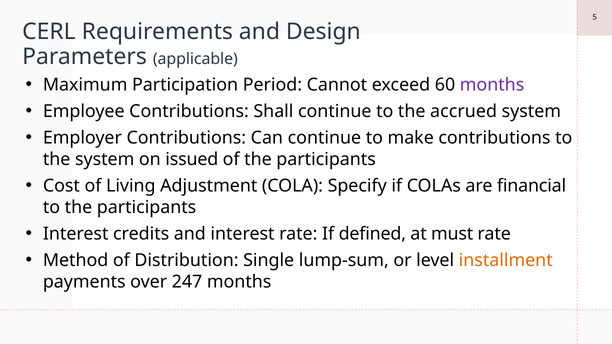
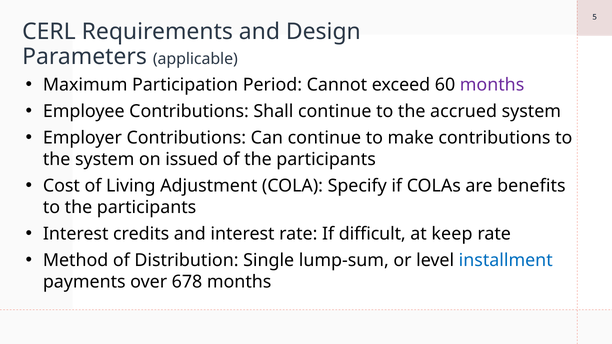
financial: financial -> benefits
defined: defined -> difficult
must: must -> keep
installment colour: orange -> blue
247: 247 -> 678
